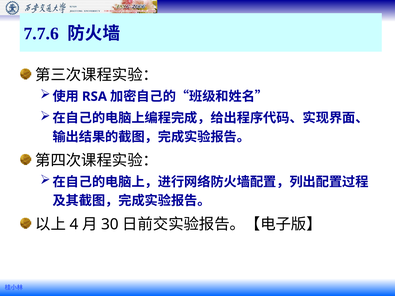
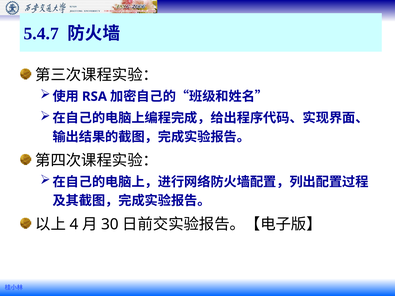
7.7.6: 7.7.6 -> 5.4.7
